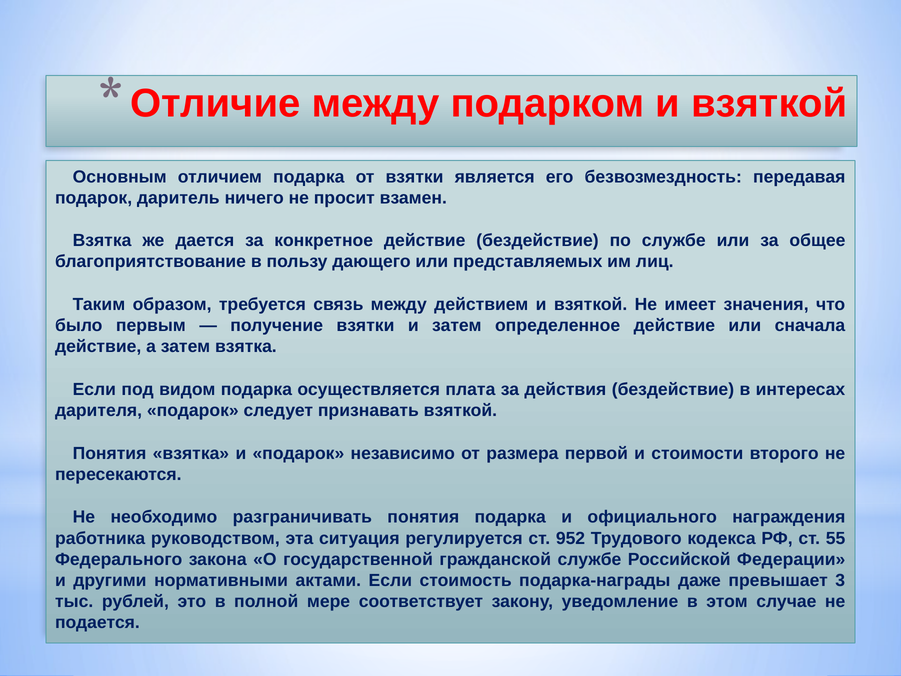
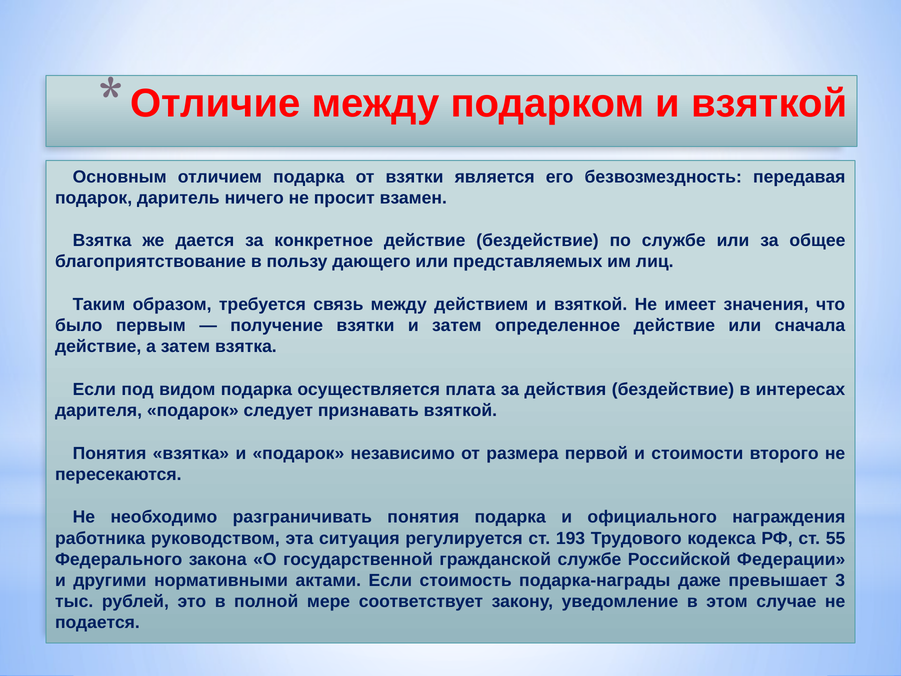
952: 952 -> 193
